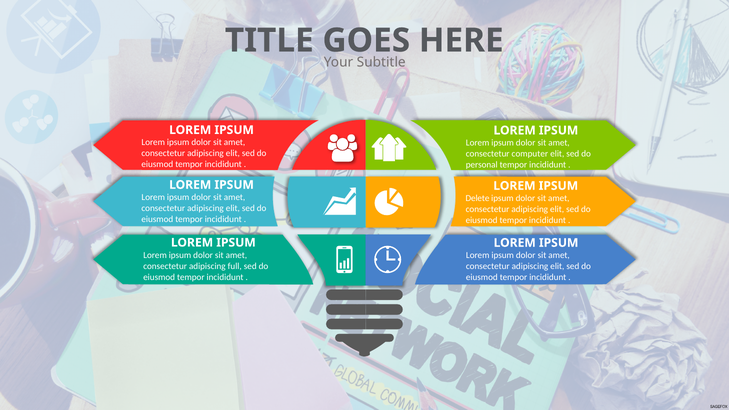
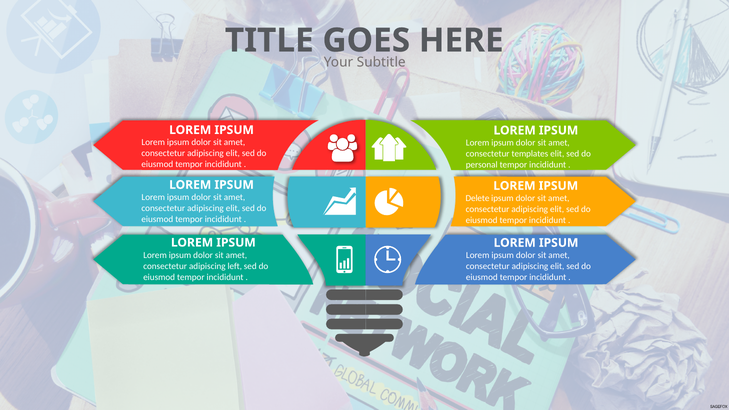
computer: computer -> templates
full: full -> left
